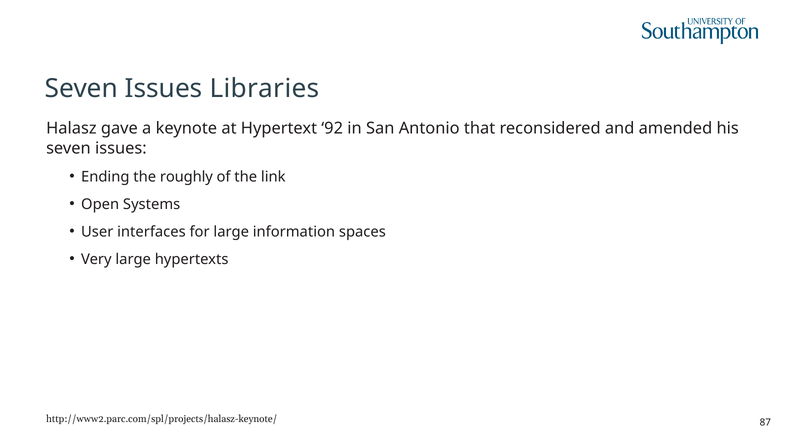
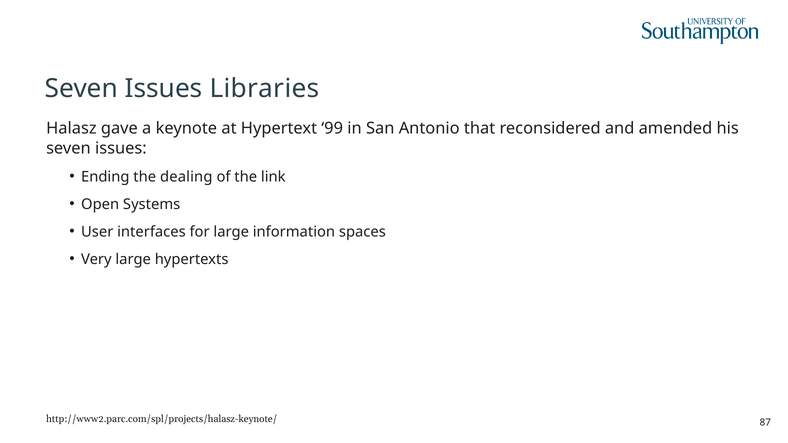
92: 92 -> 99
roughly: roughly -> dealing
